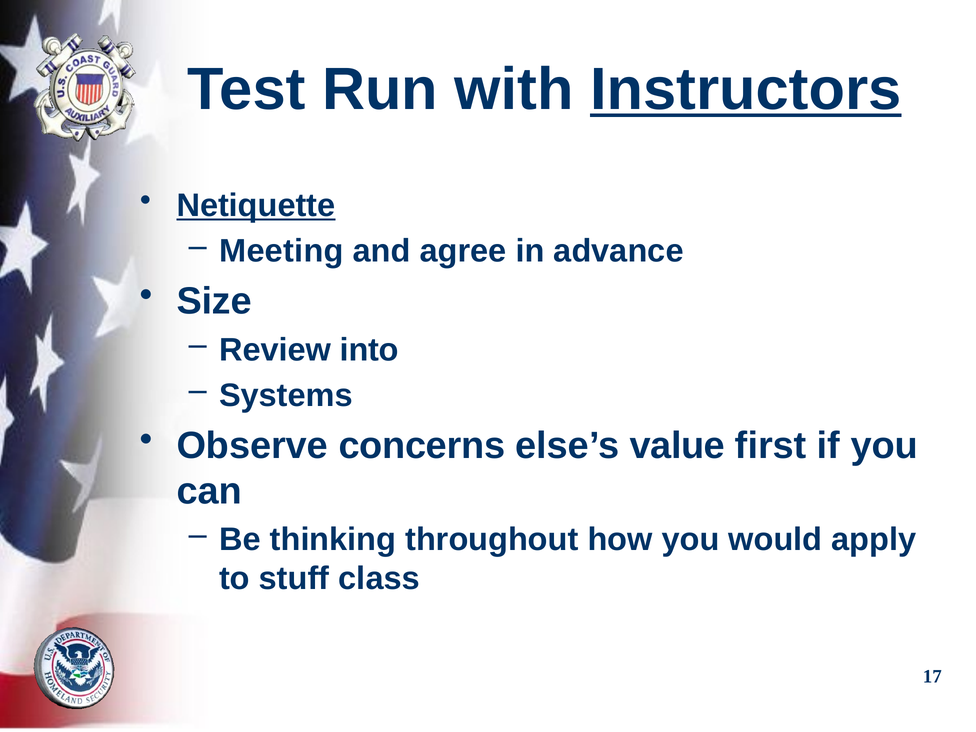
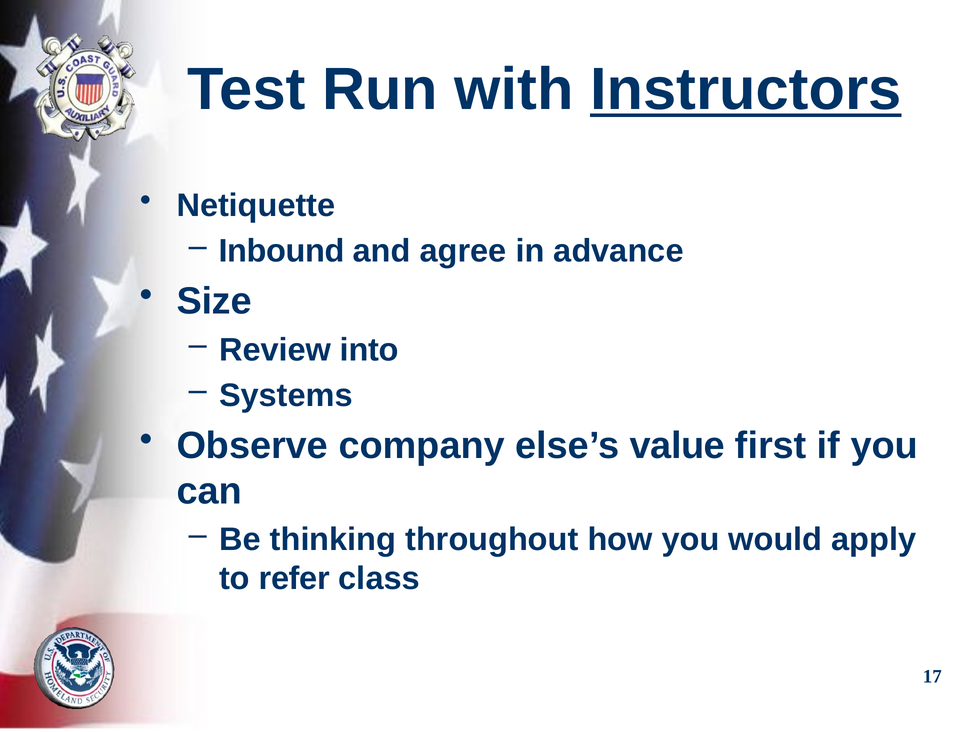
Netiquette underline: present -> none
Meeting: Meeting -> Inbound
concerns: concerns -> company
stuff: stuff -> refer
